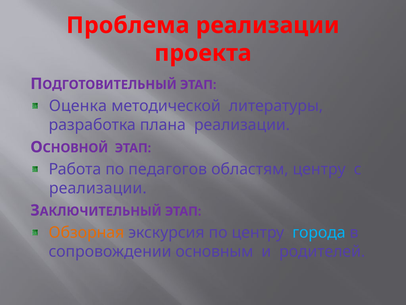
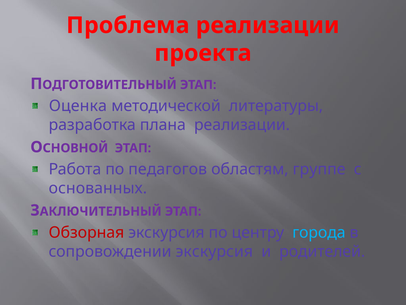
областям центру: центру -> группе
реализации at (98, 188): реализации -> основанных
Обзорная colour: orange -> red
сопровождении основным: основным -> экскурсия
